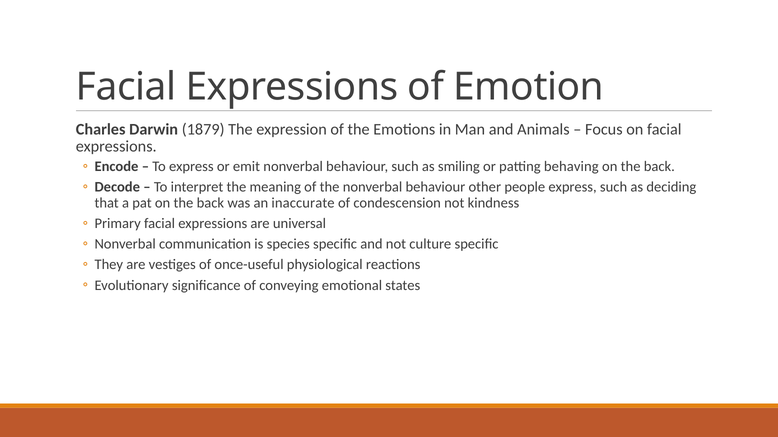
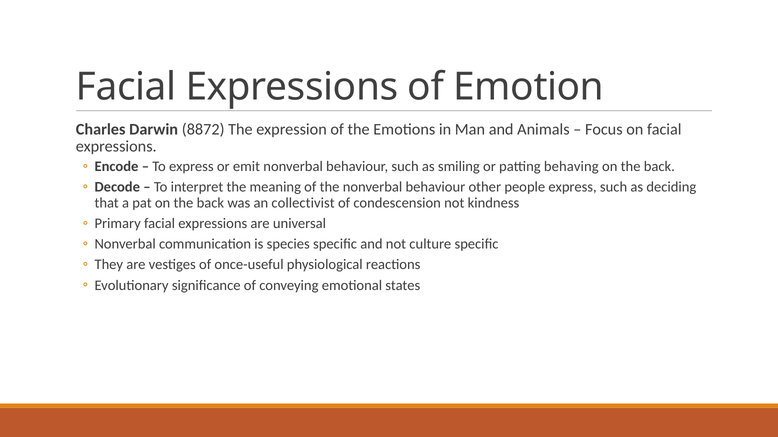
1879: 1879 -> 8872
inaccurate: inaccurate -> collectivist
